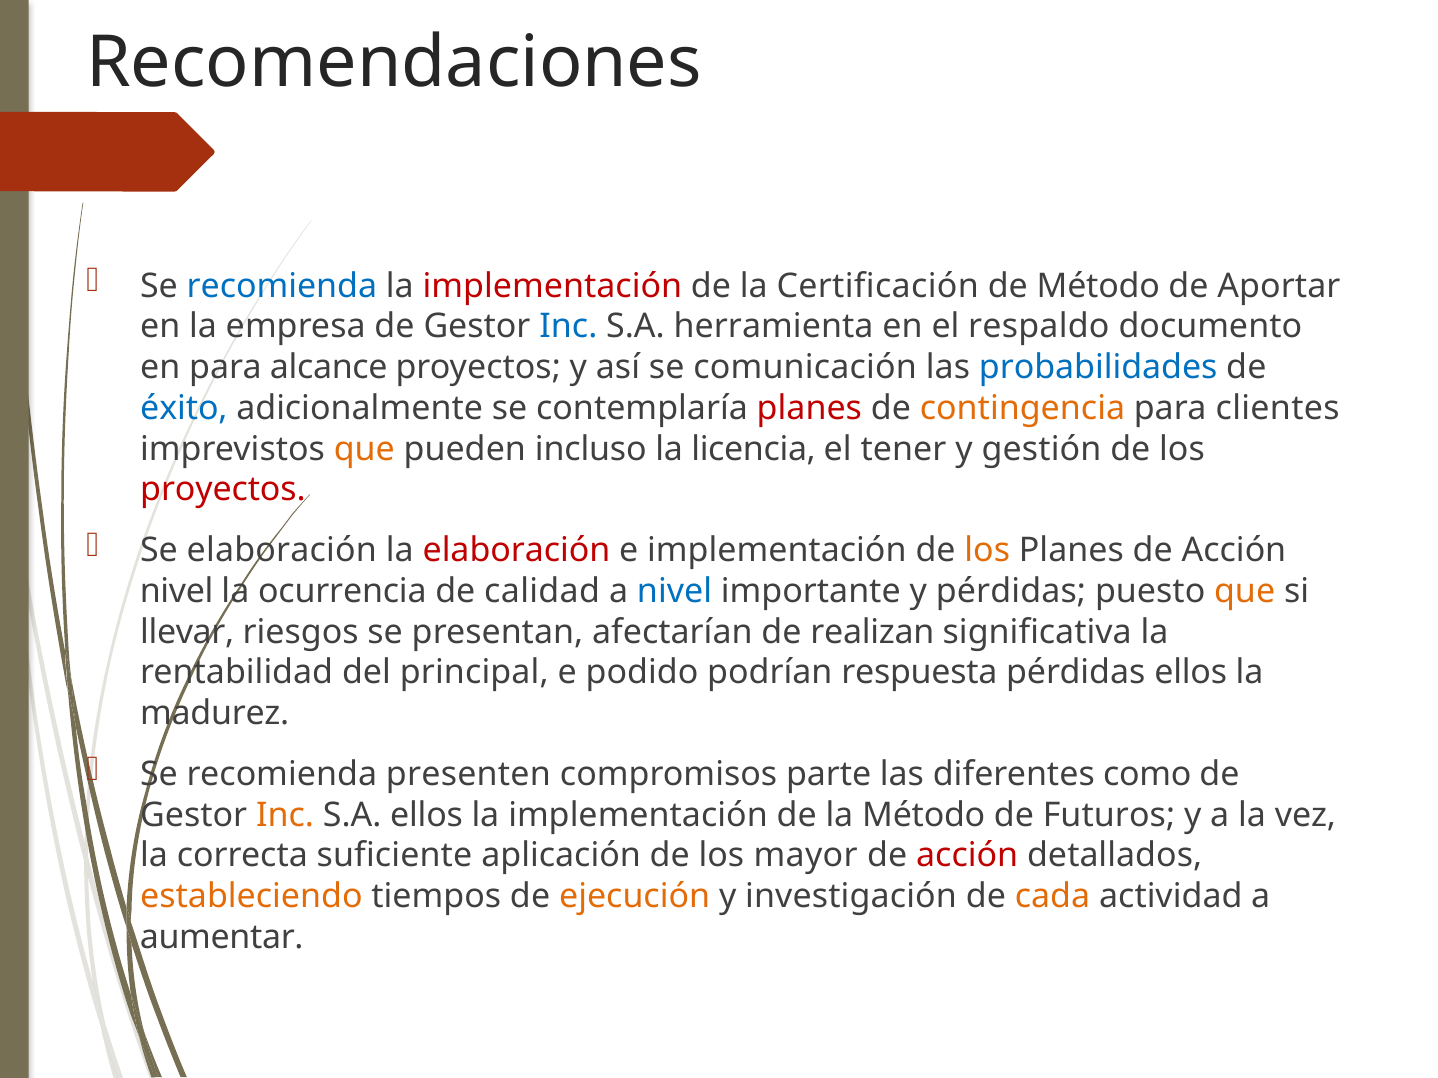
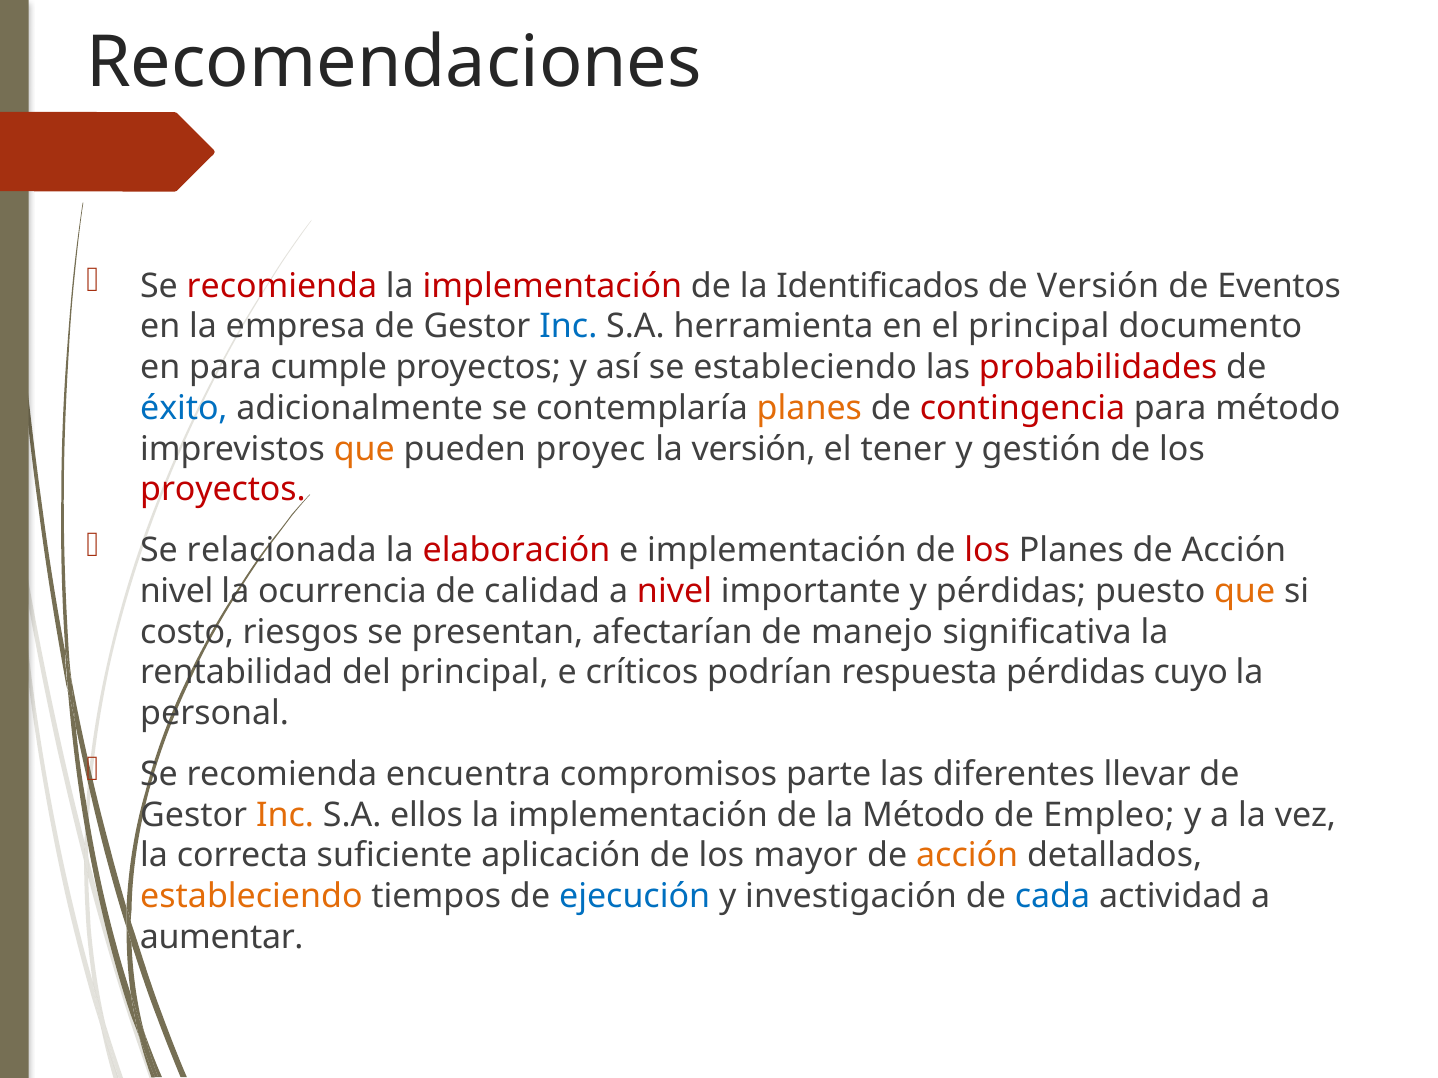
recomienda at (282, 286) colour: blue -> red
Certificación: Certificación -> Identificados
de Método: Método -> Versión
Aportar: Aportar -> Eventos
el respaldo: respaldo -> principal
alcance: alcance -> cumple
se comunicación: comunicación -> estableciendo
probabilidades colour: blue -> red
planes at (809, 408) colour: red -> orange
contingencia colour: orange -> red
para clientes: clientes -> método
incluso: incluso -> proyec
la licencia: licencia -> versión
Se elaboración: elaboración -> relacionada
los at (987, 551) colour: orange -> red
nivel at (675, 591) colour: blue -> red
llevar: llevar -> costo
realizan: realizan -> manejo
podido: podido -> críticos
pérdidas ellos: ellos -> cuyo
madurez: madurez -> personal
presenten: presenten -> encuentra
como: como -> llevar
Futuros: Futuros -> Empleo
acción at (967, 856) colour: red -> orange
ejecución colour: orange -> blue
cada colour: orange -> blue
